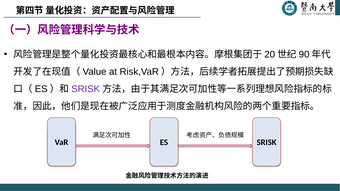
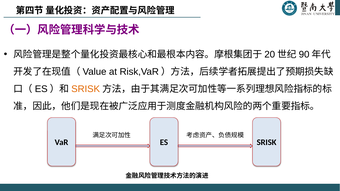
SRISK at (86, 89) colour: purple -> orange
